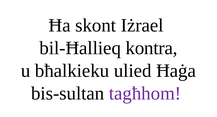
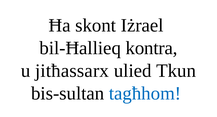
bħalkieku: bħalkieku -> jitħassarx
Ħaġa: Ħaġa -> Tkun
tagħhom colour: purple -> blue
